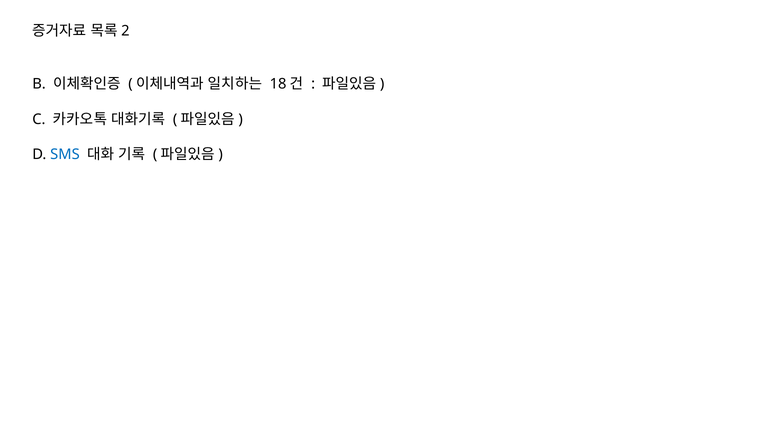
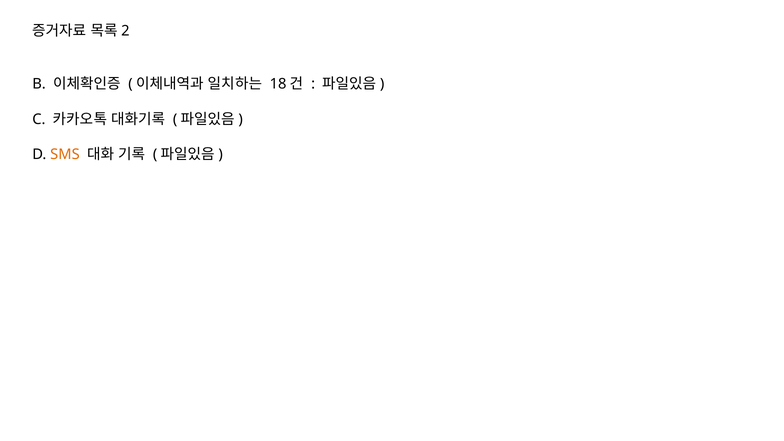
SMS colour: blue -> orange
